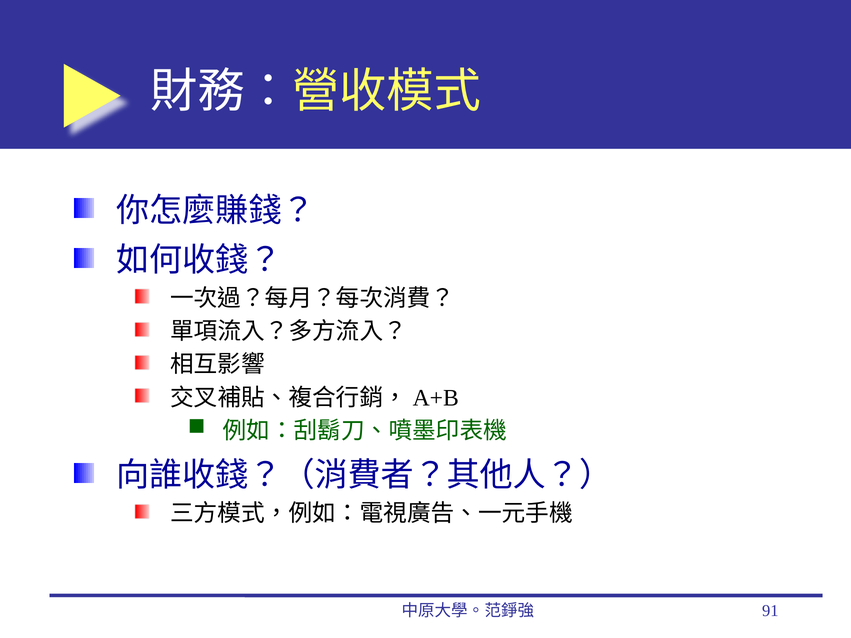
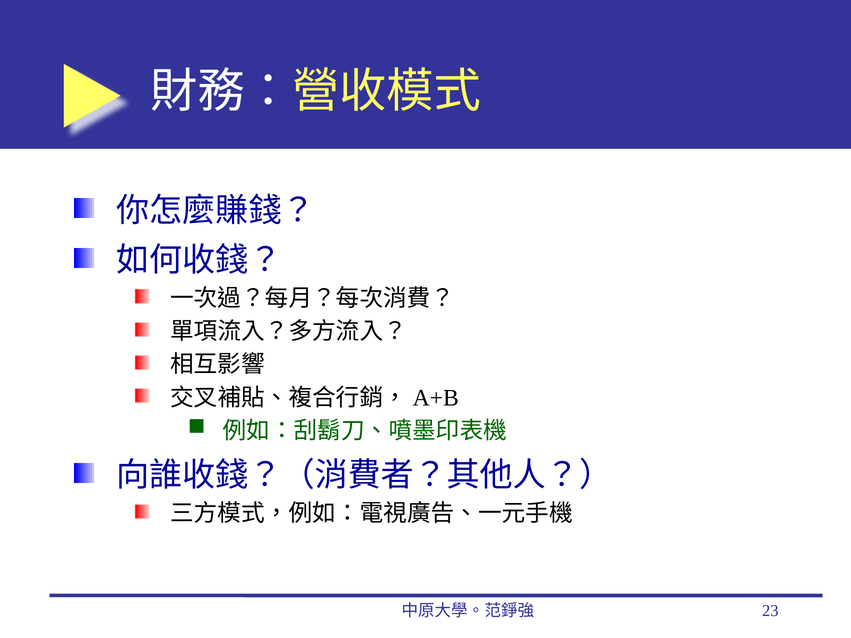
91: 91 -> 23
